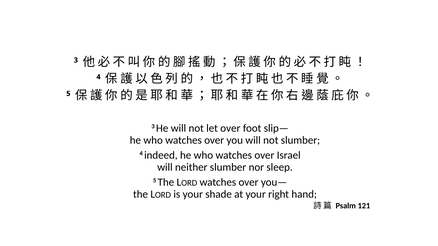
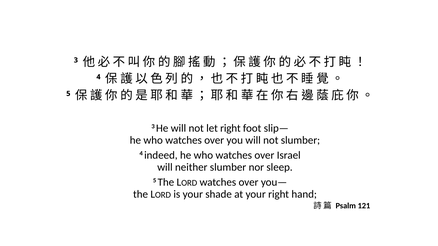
let over: over -> right
